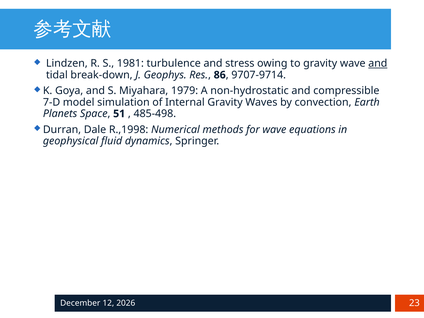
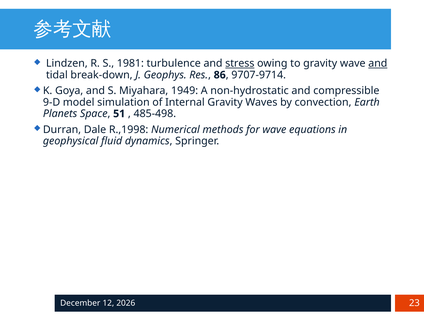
stress underline: none -> present
1979: 1979 -> 1949
7-D: 7-D -> 9-D
